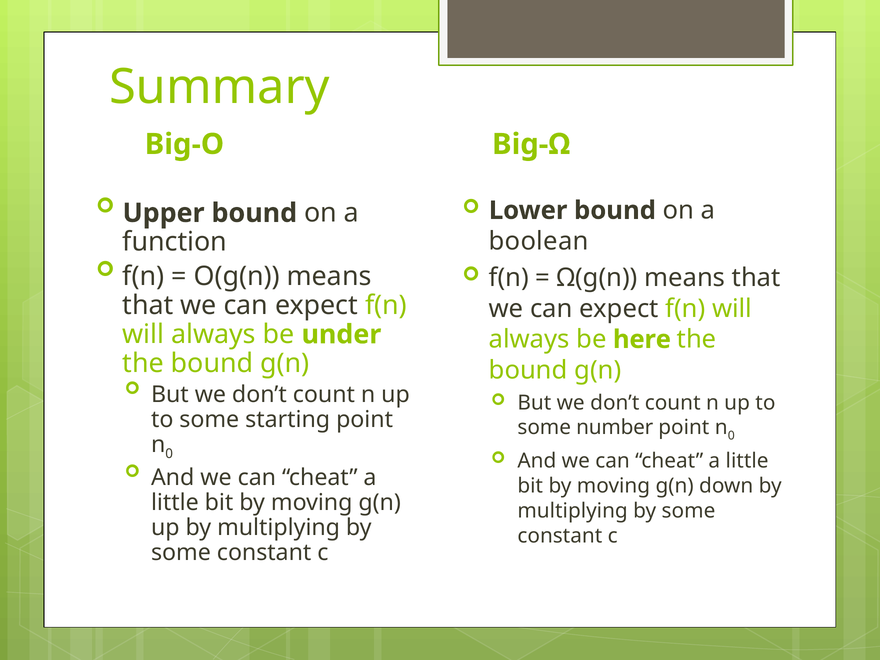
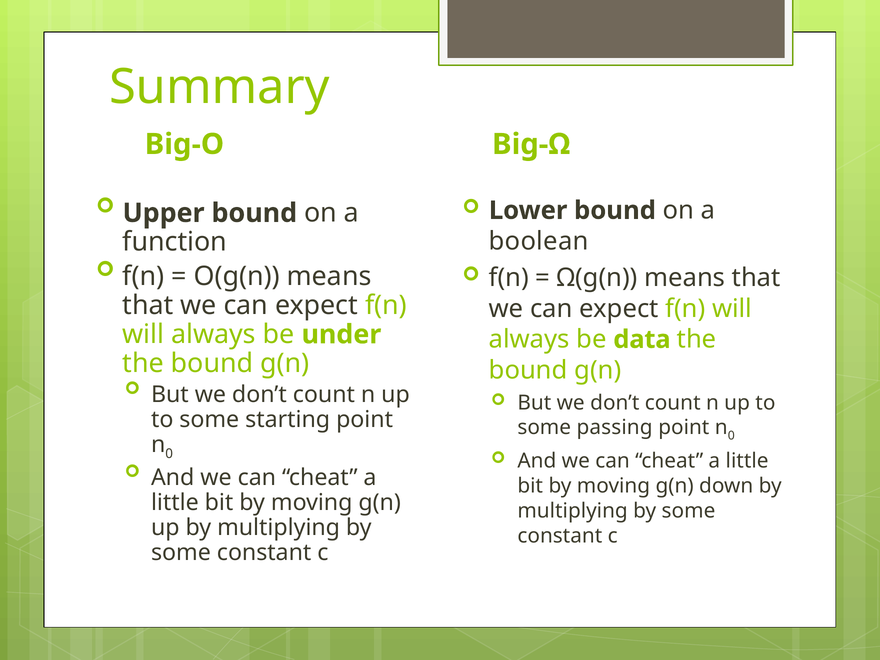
here: here -> data
number: number -> passing
